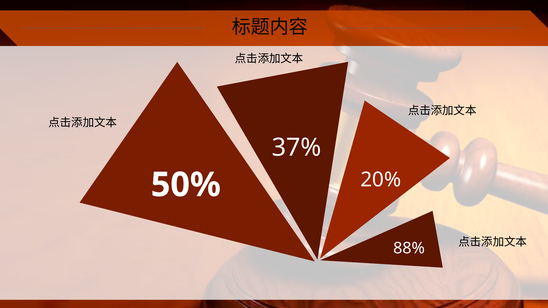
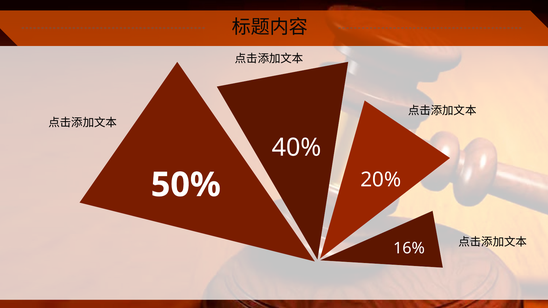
37%: 37% -> 40%
88%: 88% -> 16%
